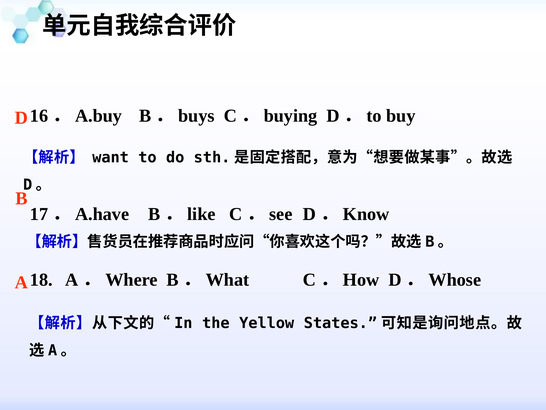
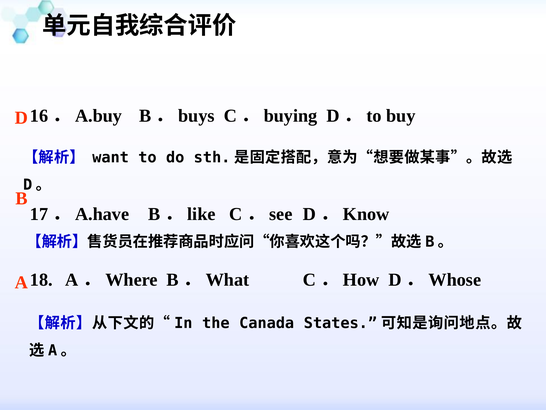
Yellow: Yellow -> Canada
